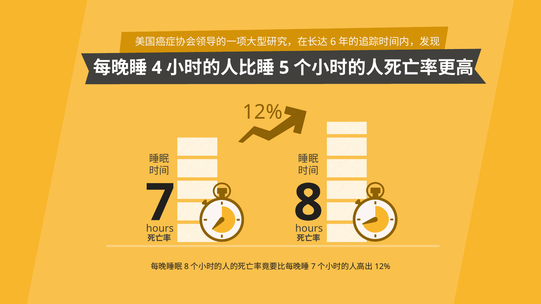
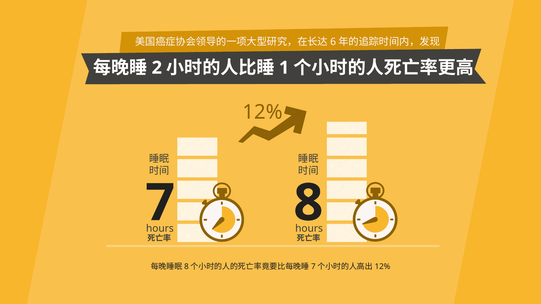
4: 4 -> 2
5: 5 -> 1
